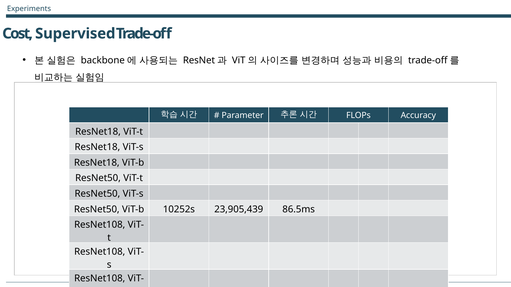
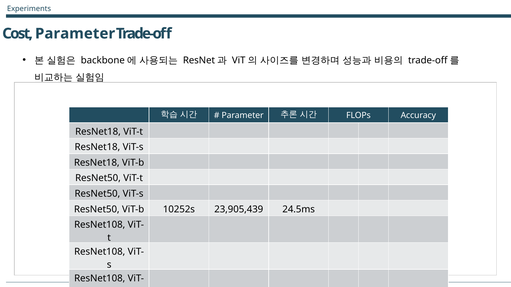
Cost Supervised: Supervised -> Parameter
86.5ms: 86.5ms -> 24.5ms
